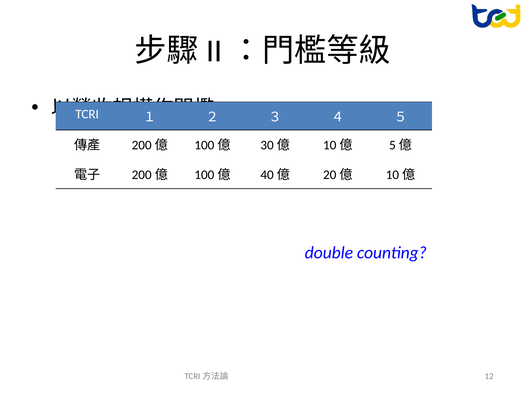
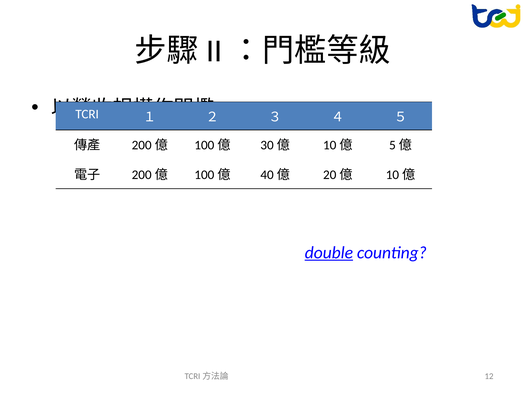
double underline: none -> present
